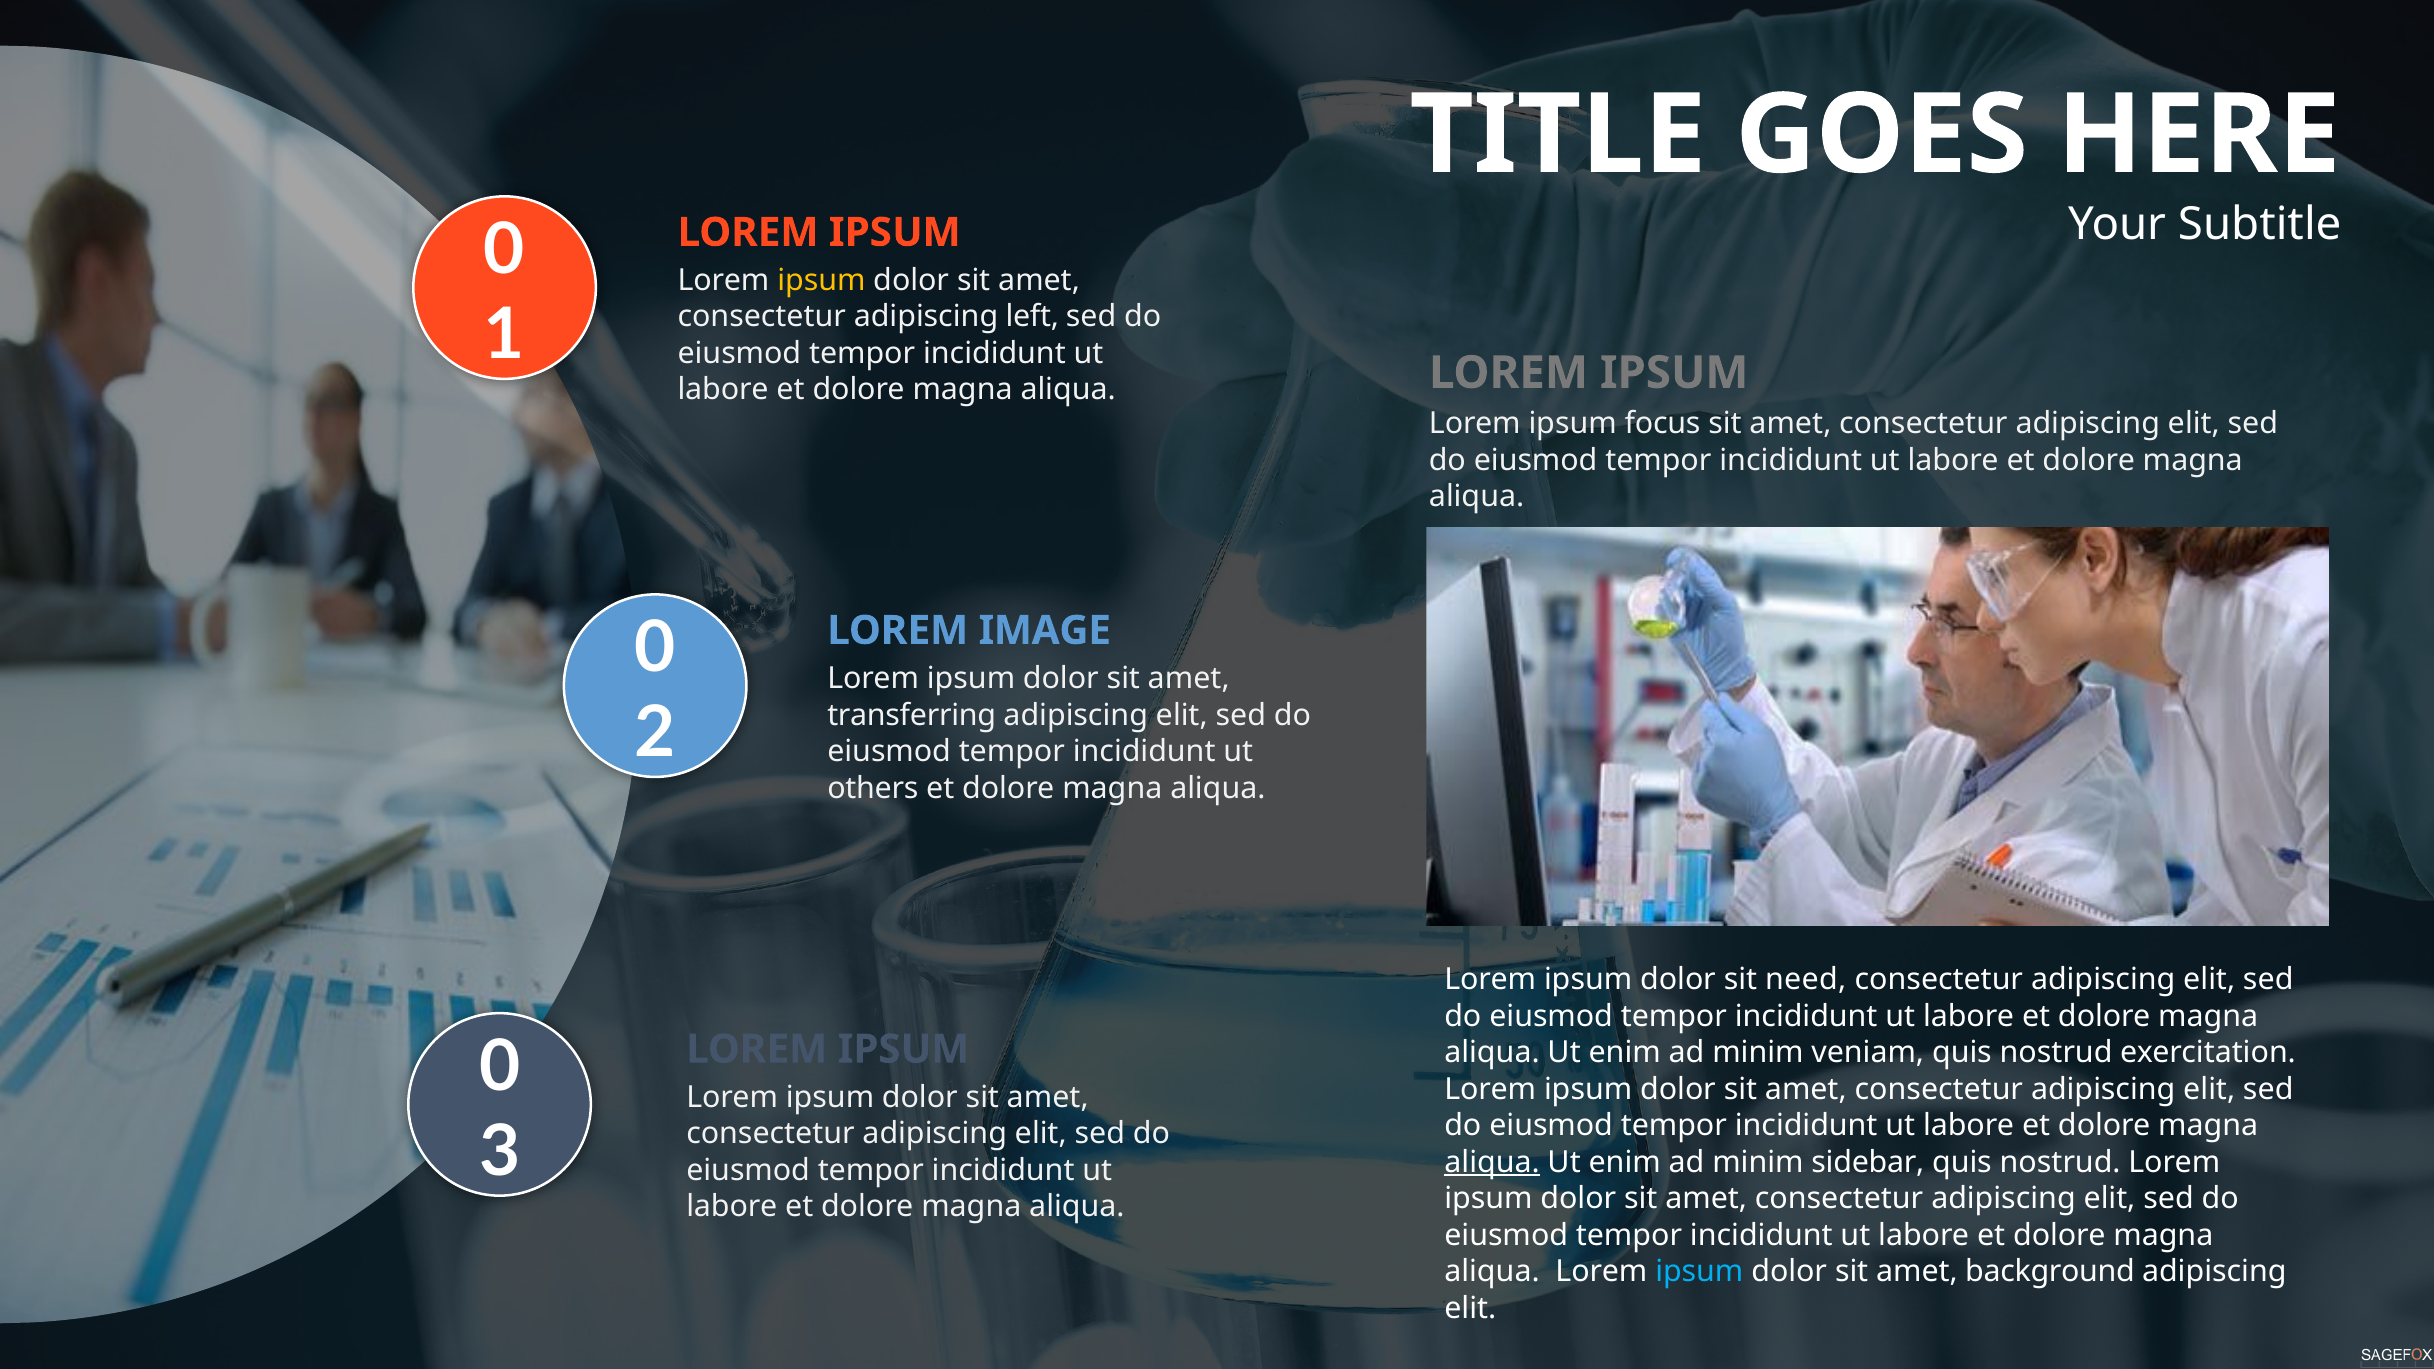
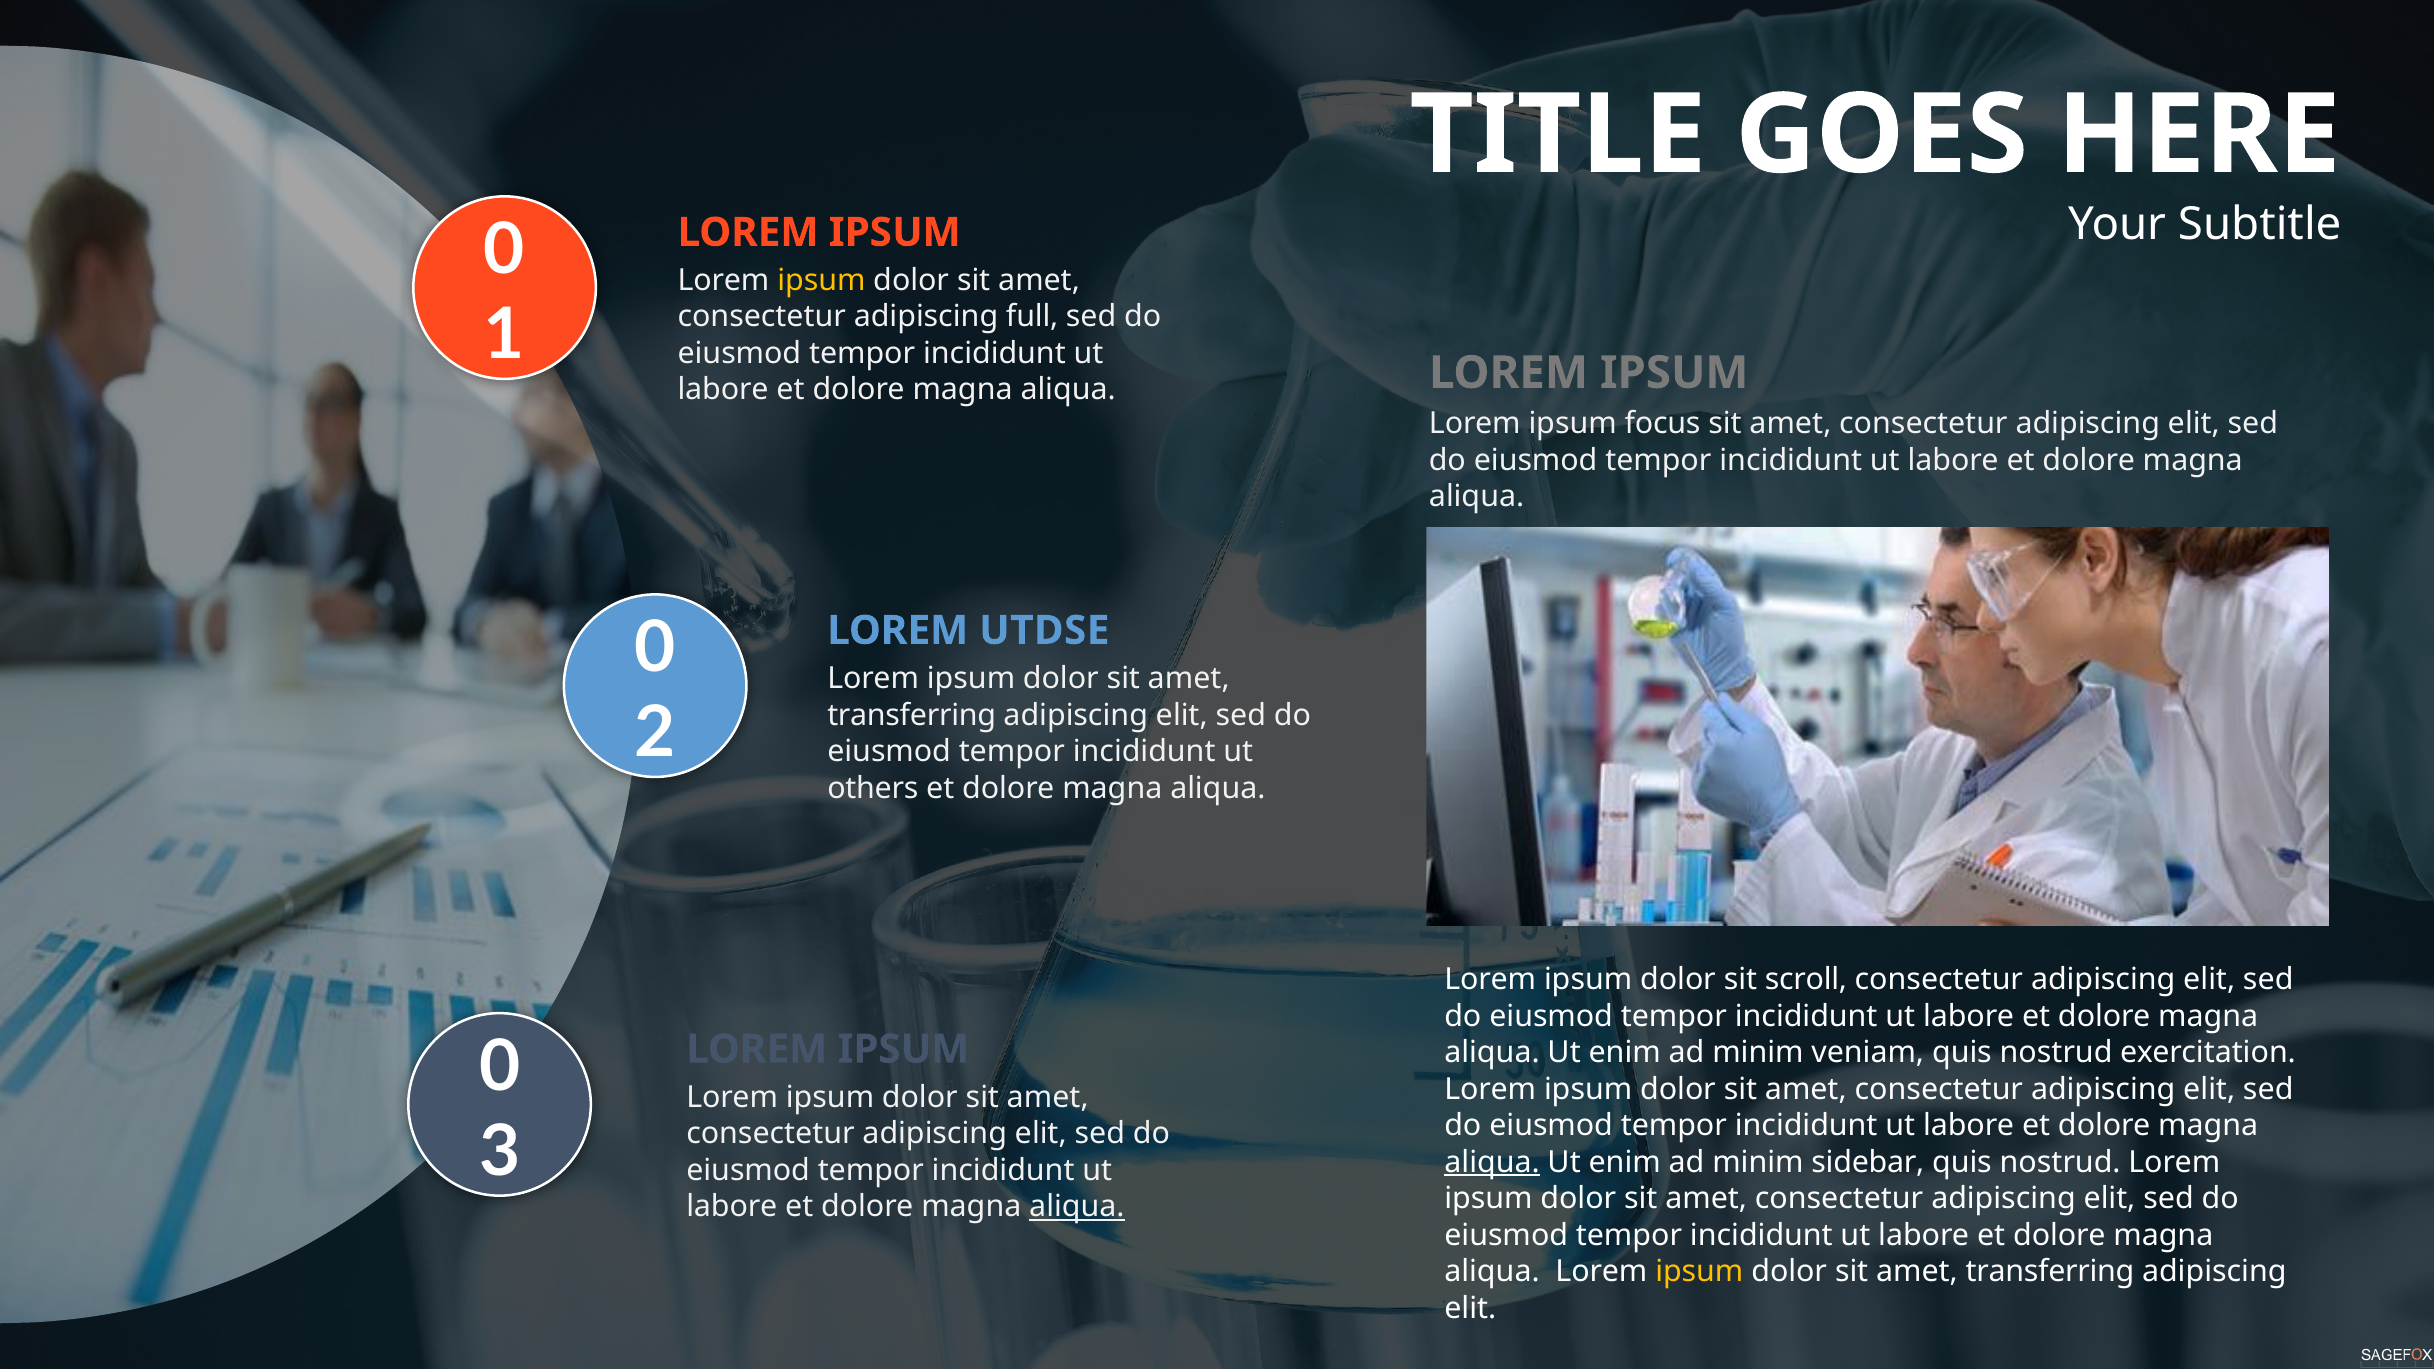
left: left -> full
IMAGE: IMAGE -> UTDSE
need: need -> scroll
aliqua at (1077, 1207) underline: none -> present
ipsum at (1699, 1272) colour: light blue -> yellow
background at (2050, 1272): background -> transferring
